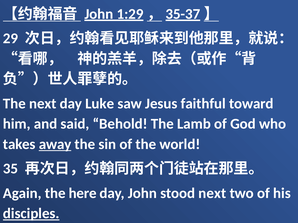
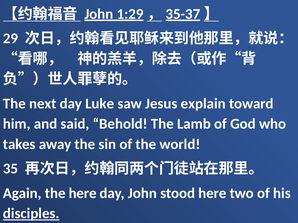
faithful: faithful -> explain
away underline: present -> none
stood next: next -> here
